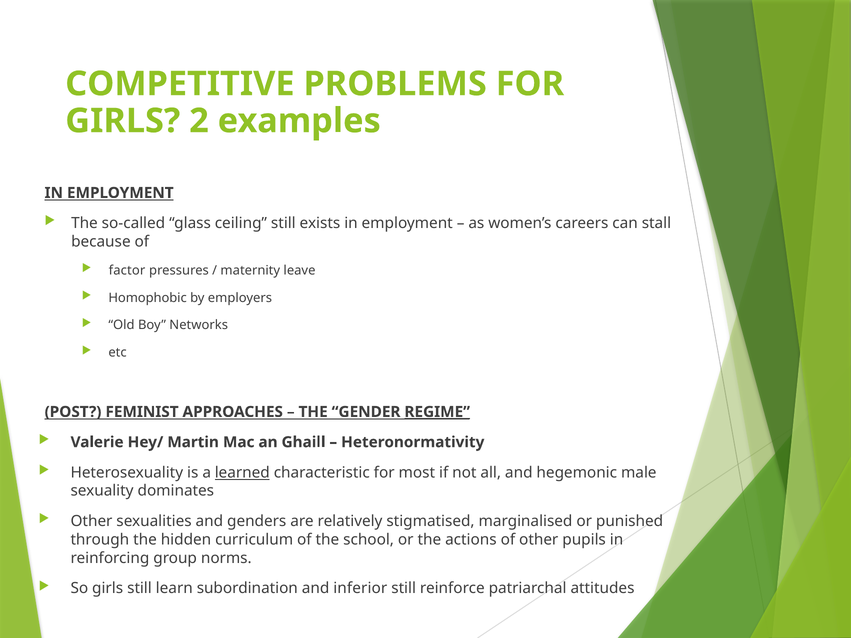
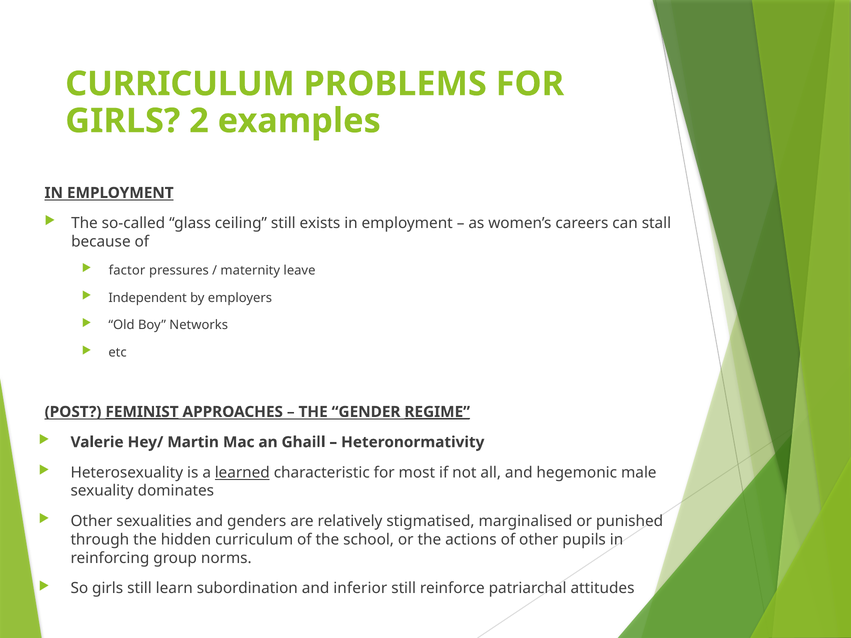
COMPETITIVE at (180, 84): COMPETITIVE -> CURRICULUM
Homophobic: Homophobic -> Independent
FEMINIST underline: none -> present
